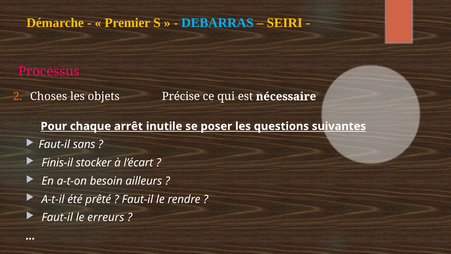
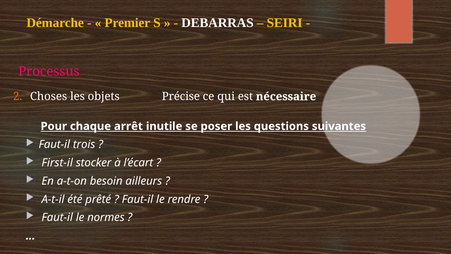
DEBARRAS colour: light blue -> white
sans: sans -> trois
Finis-il: Finis-il -> First-il
erreurs: erreurs -> normes
